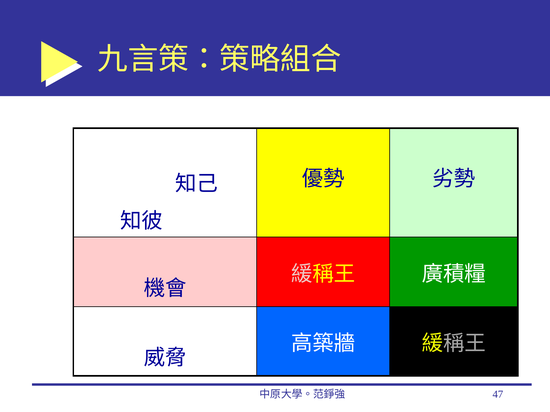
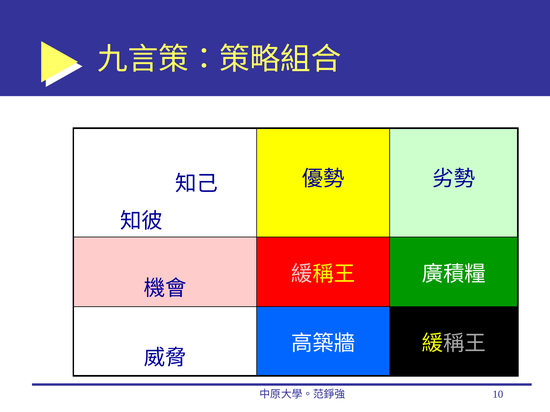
47: 47 -> 10
